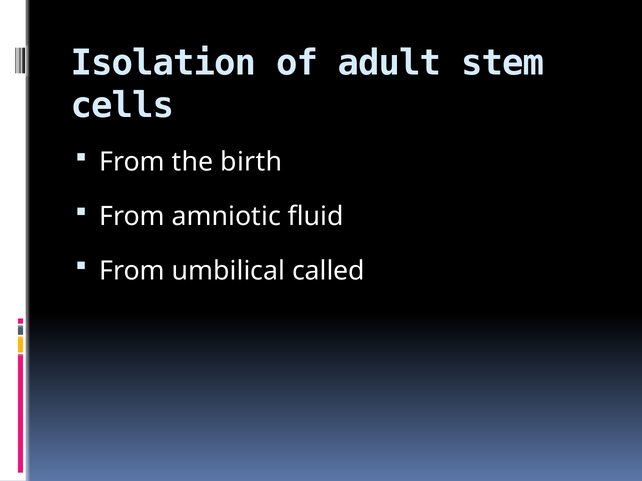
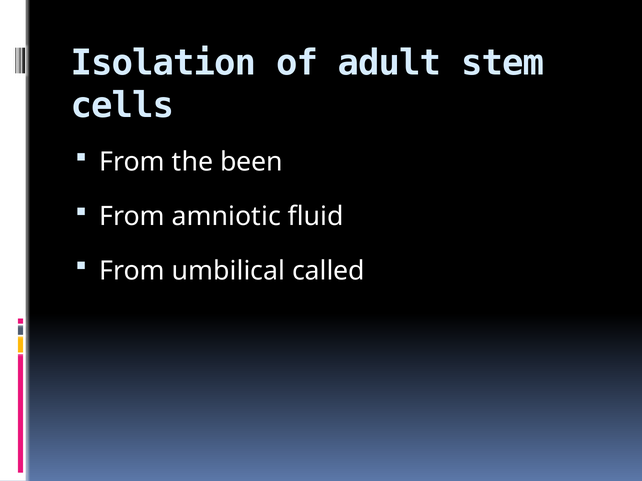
birth: birth -> been
